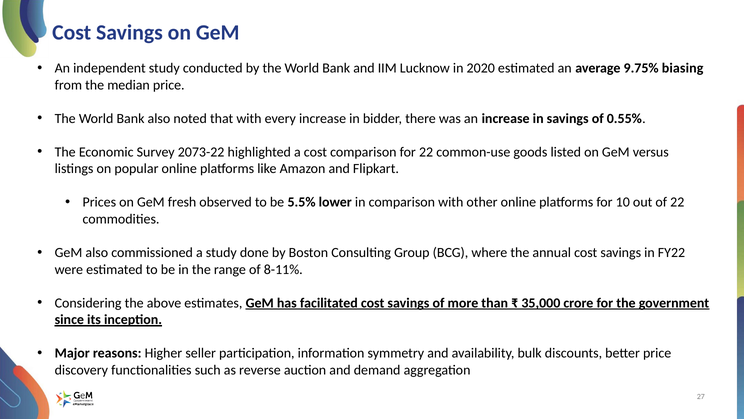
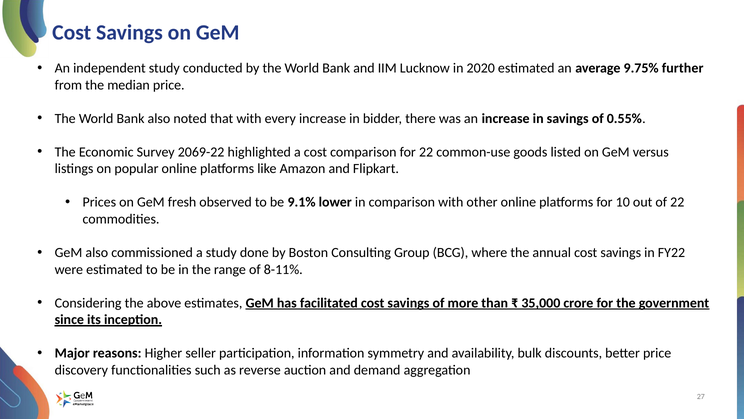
biasing: biasing -> further
2073-22: 2073-22 -> 2069-22
5.5%: 5.5% -> 9.1%
